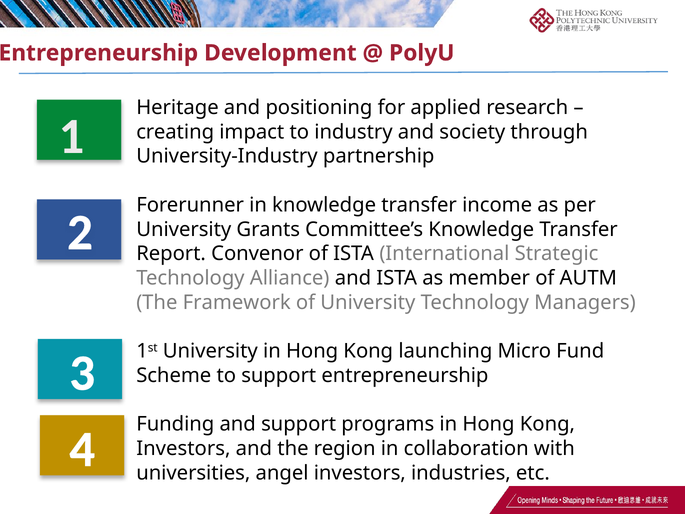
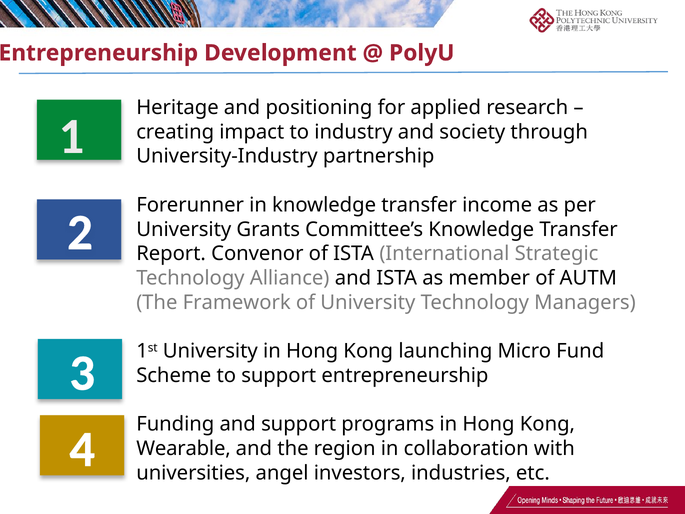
Investors at (183, 448): Investors -> Wearable
